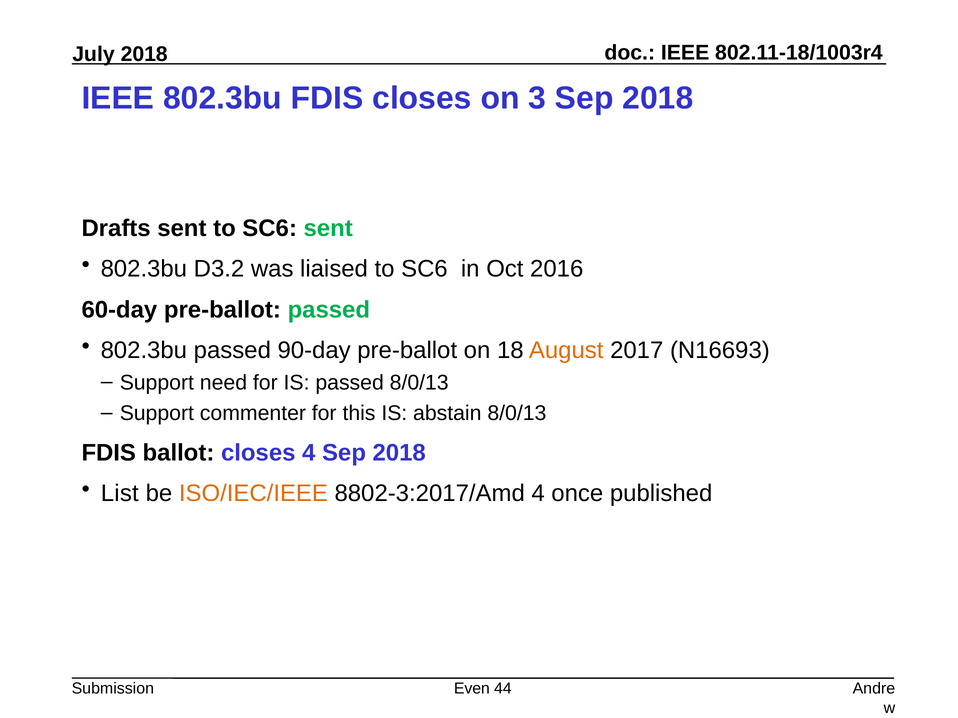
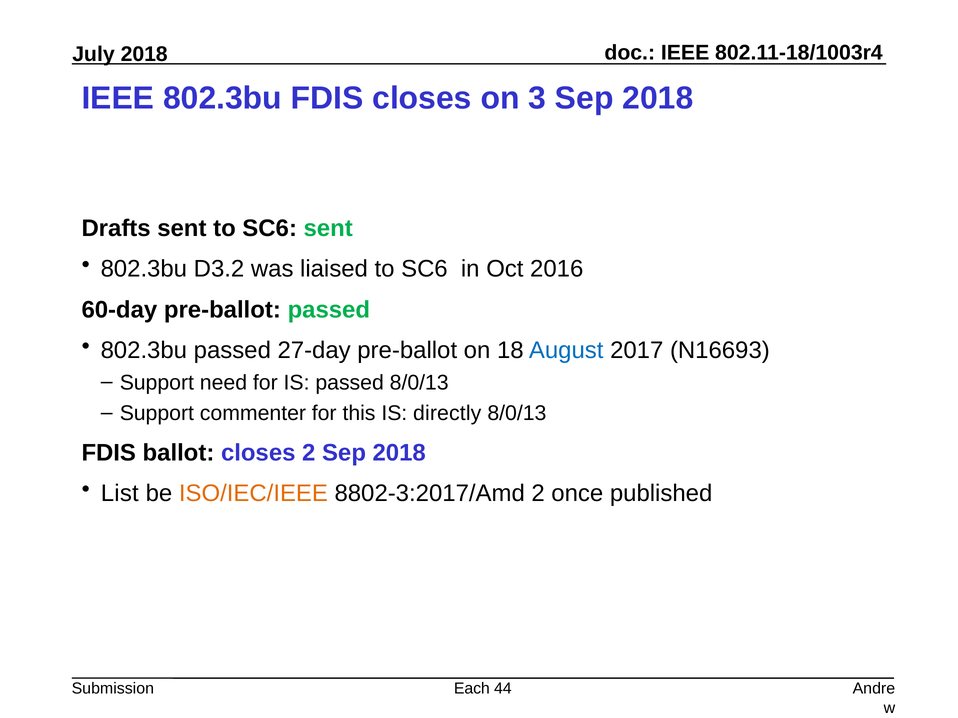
90-day: 90-day -> 27-day
August colour: orange -> blue
abstain: abstain -> directly
closes 4: 4 -> 2
8802-3:2017/Amd 4: 4 -> 2
Even: Even -> Each
